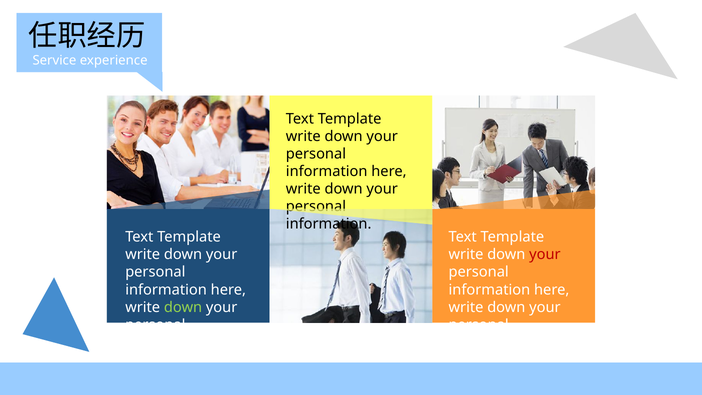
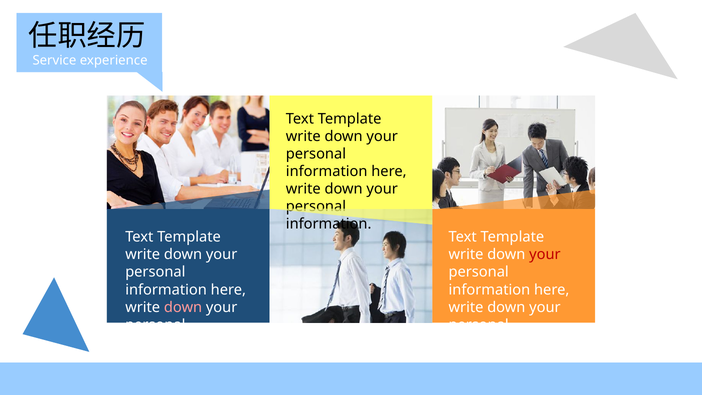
down at (183, 307) colour: light green -> pink
